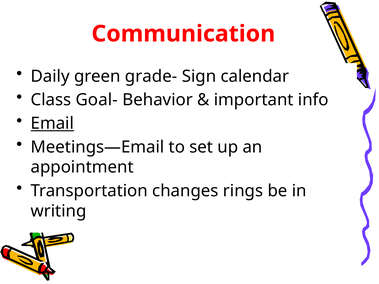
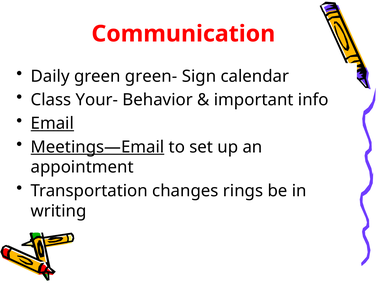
grade-: grade- -> green-
Goal-: Goal- -> Your-
Meetings—Email underline: none -> present
